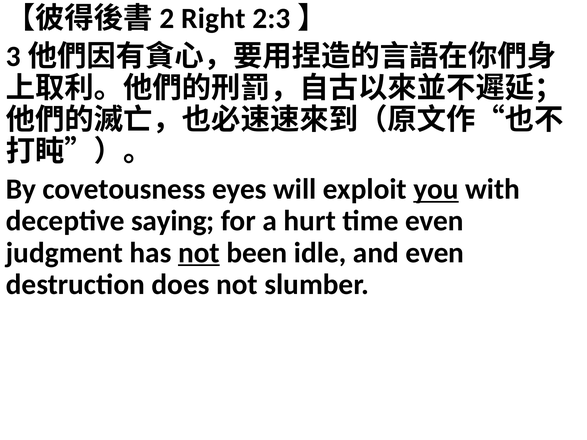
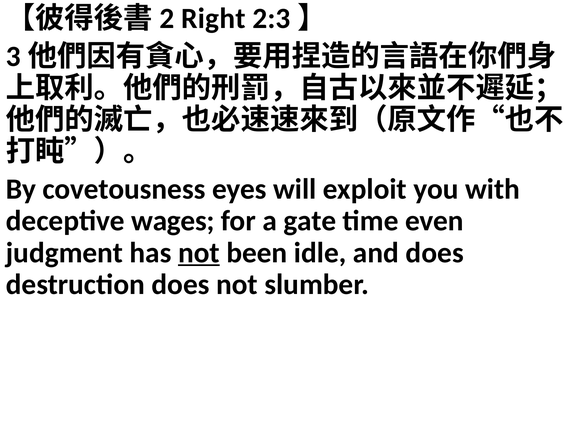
you underline: present -> none
saying: saying -> wages
hurt: hurt -> gate
and even: even -> does
